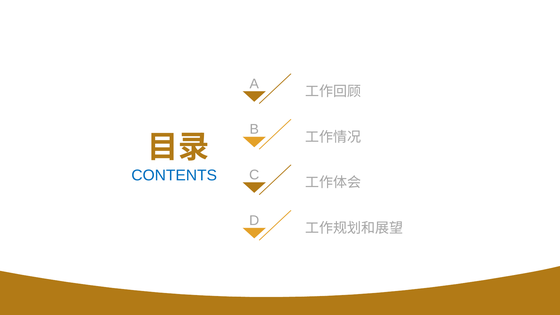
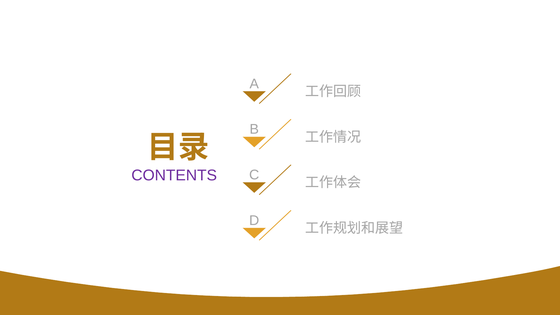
CONTENTS colour: blue -> purple
